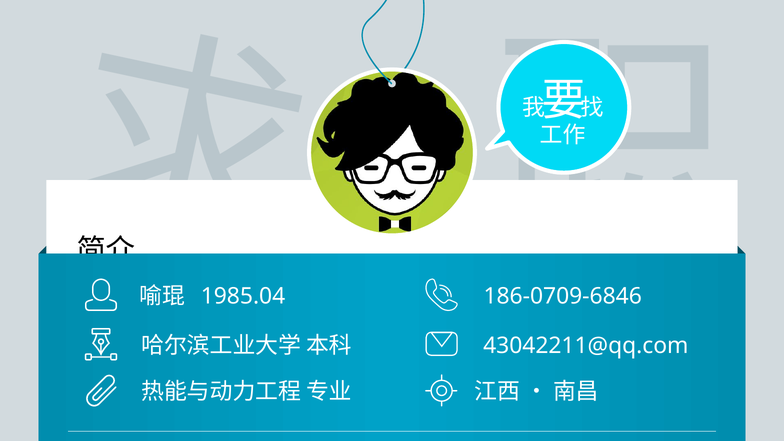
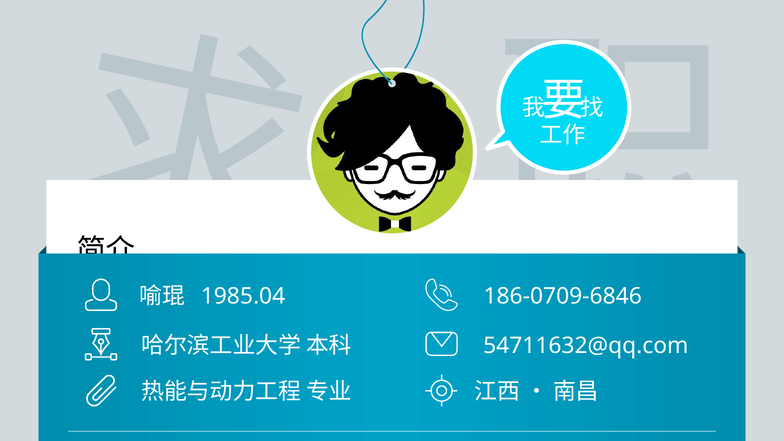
43042211@qq.com: 43042211@qq.com -> 54711632@qq.com
